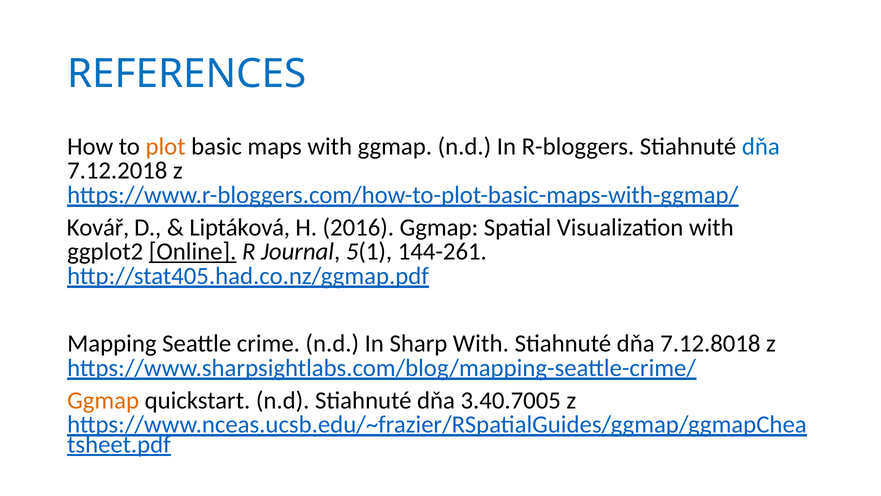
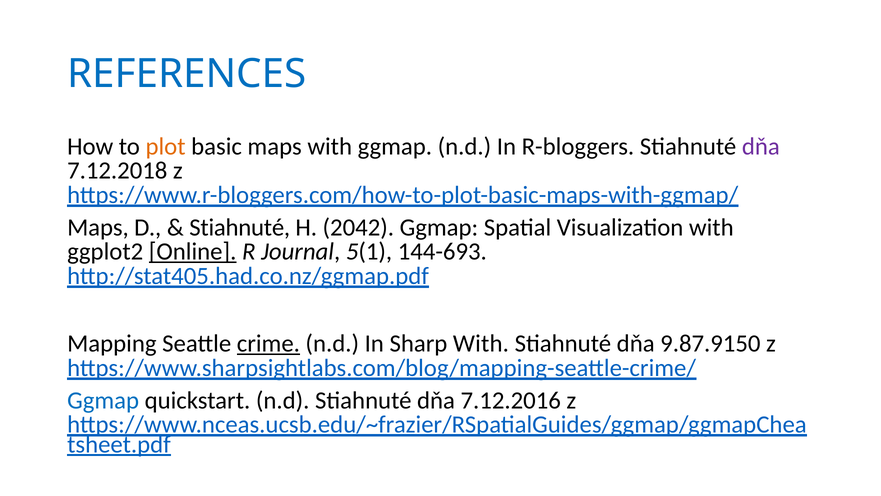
dňa at (761, 146) colour: blue -> purple
Kovář at (98, 227): Kovář -> Maps
Liptáková at (240, 227): Liptáková -> Stiahnuté
2016: 2016 -> 2042
144-261: 144-261 -> 144-693
crime underline: none -> present
7.12.8018: 7.12.8018 -> 9.87.9150
Ggmap at (103, 400) colour: orange -> blue
3.40.7005: 3.40.7005 -> 7.12.2016
